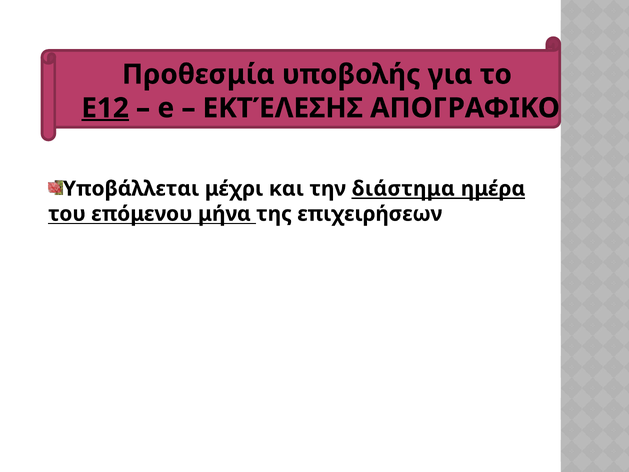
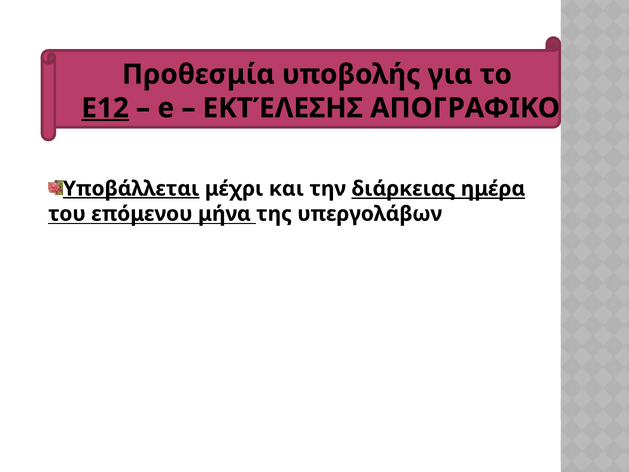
Υποβάλλεται underline: none -> present
διάστημα: διάστημα -> διάρκειας
επιχειρήσεων: επιχειρήσεων -> υπεργολάβων
